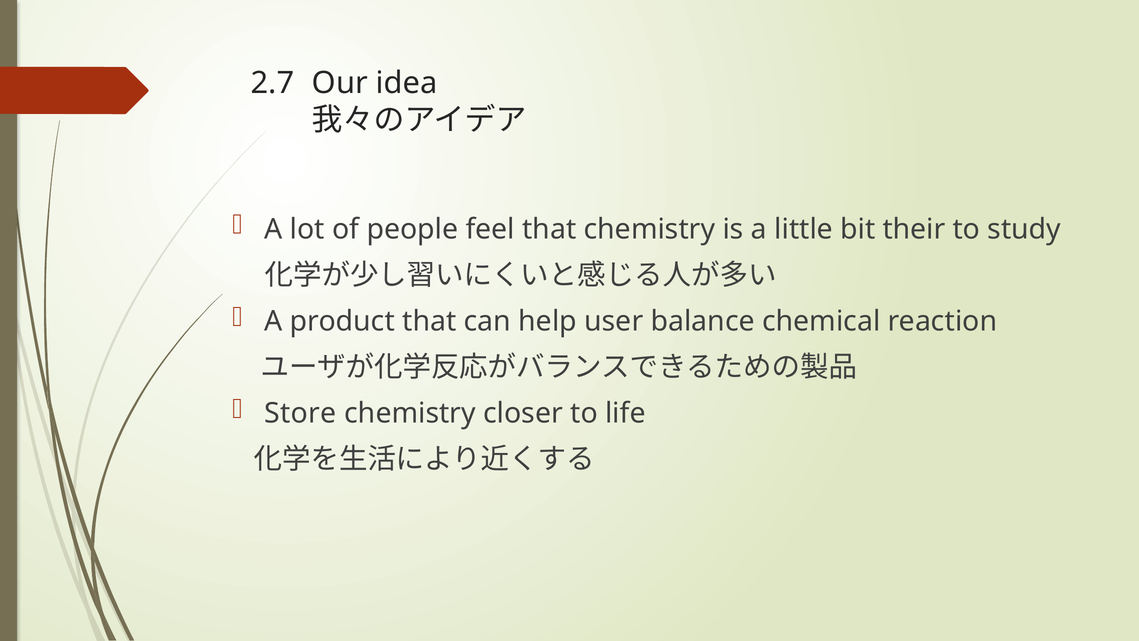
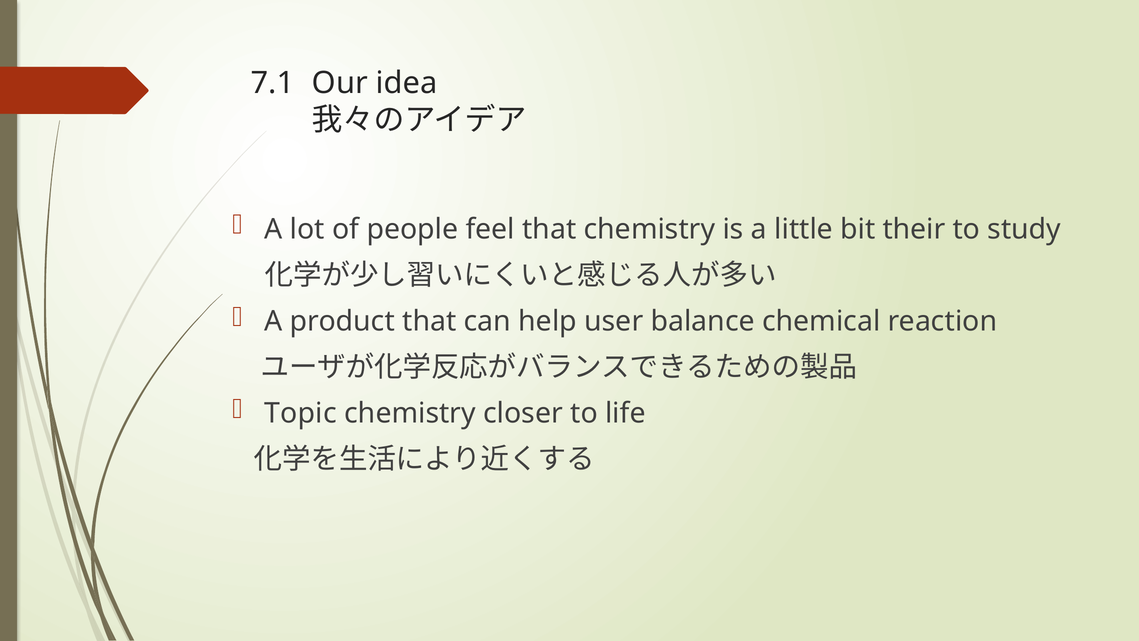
2.7: 2.7 -> 7.1
Store: Store -> Topic
